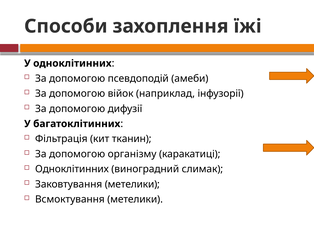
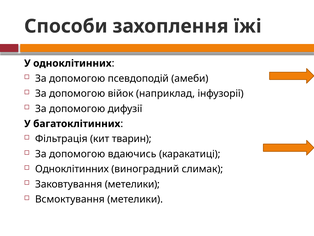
тканин: тканин -> тварин
організму: організму -> вдаючись
